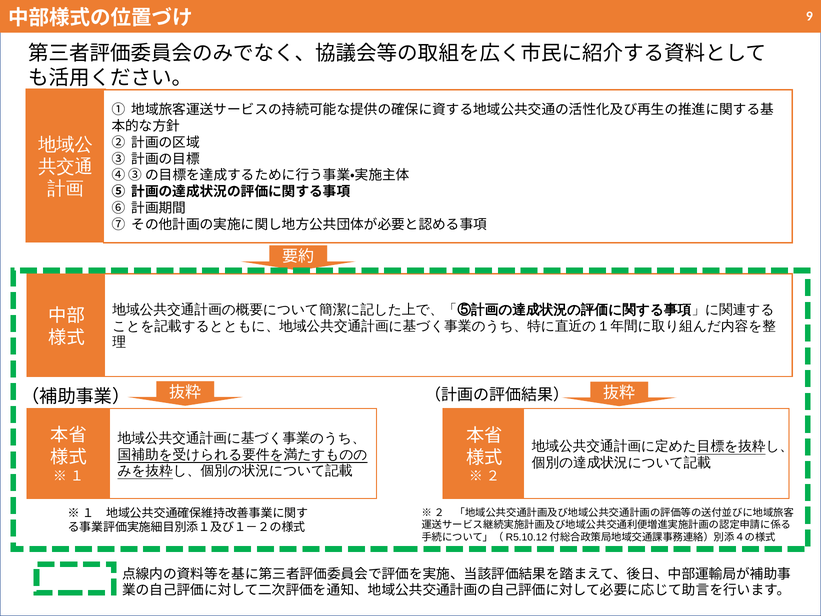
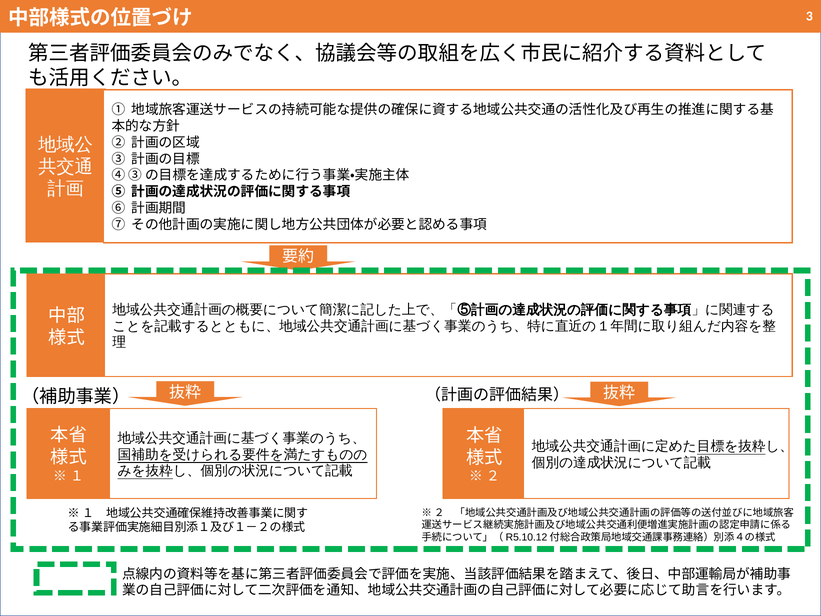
9: 9 -> 3
